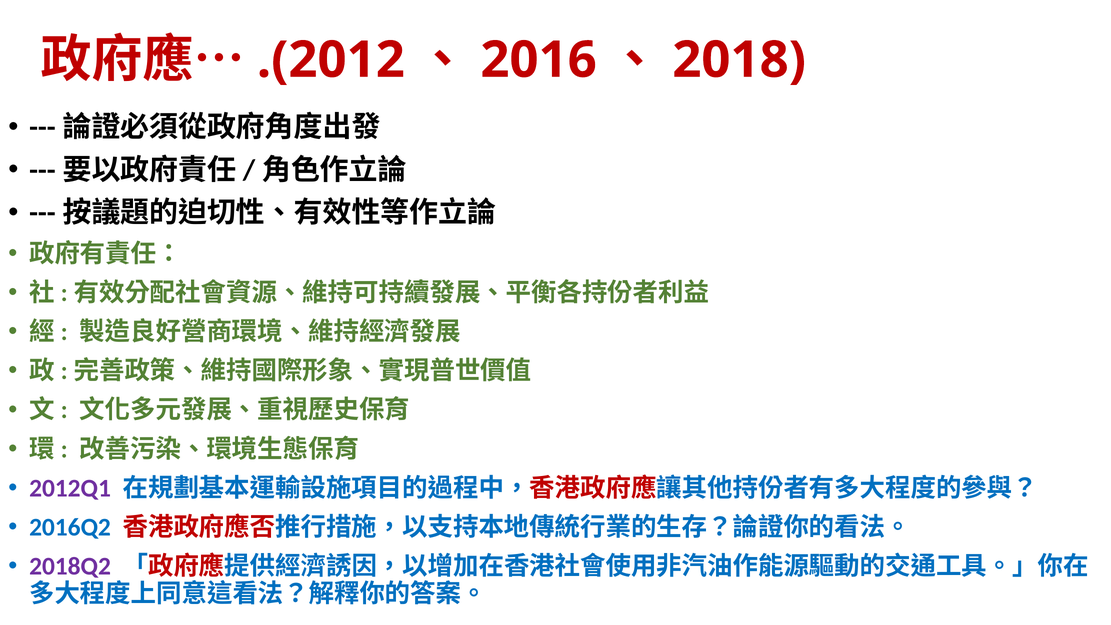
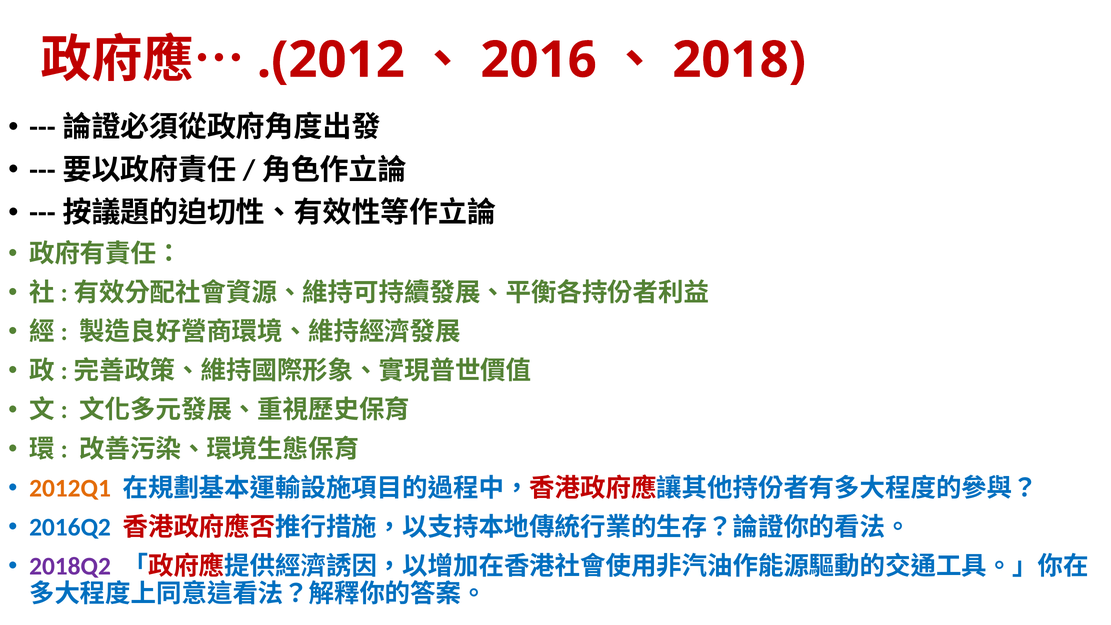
2012Q1 colour: purple -> orange
